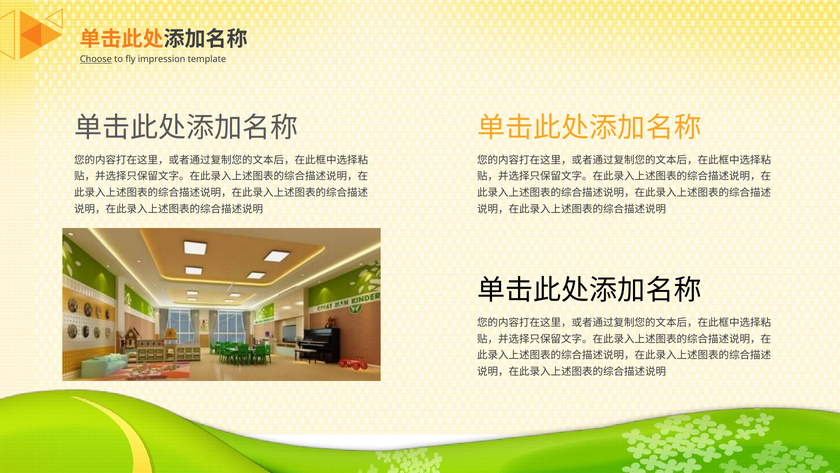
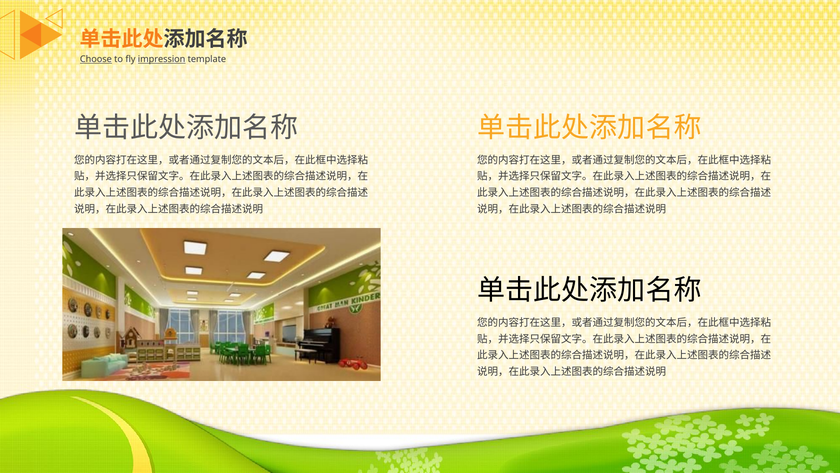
impression underline: none -> present
